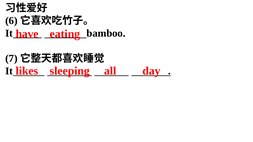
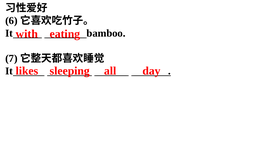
have: have -> with
